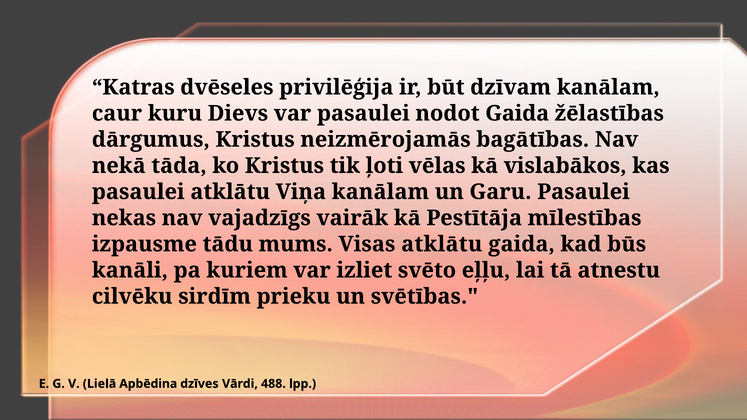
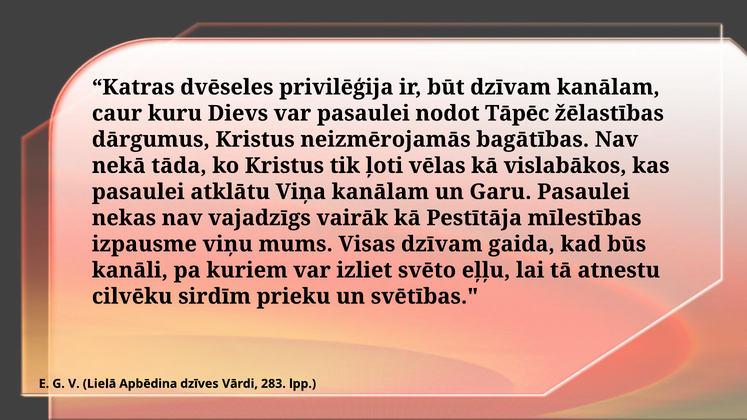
nodot Gaida: Gaida -> Tāpēc
tādu: tādu -> viņu
Visas atklātu: atklātu -> dzīvam
488: 488 -> 283
